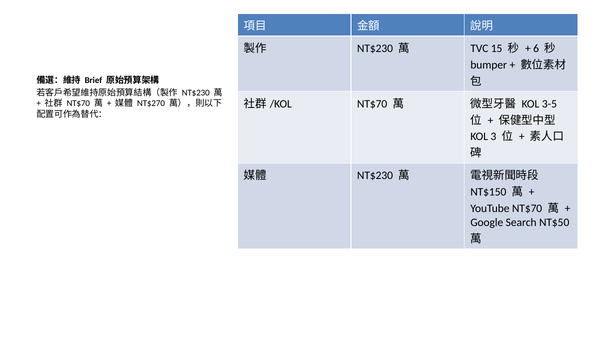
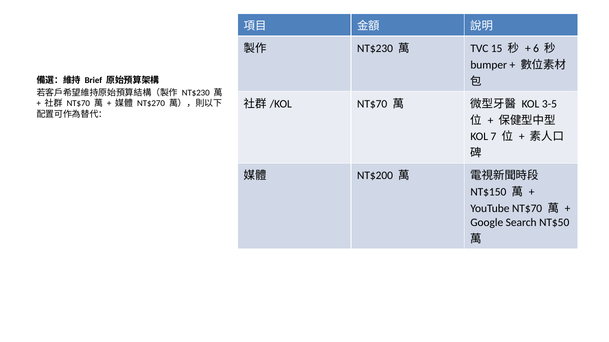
3: 3 -> 7
NT$230 at (375, 176): NT$230 -> NT$200
